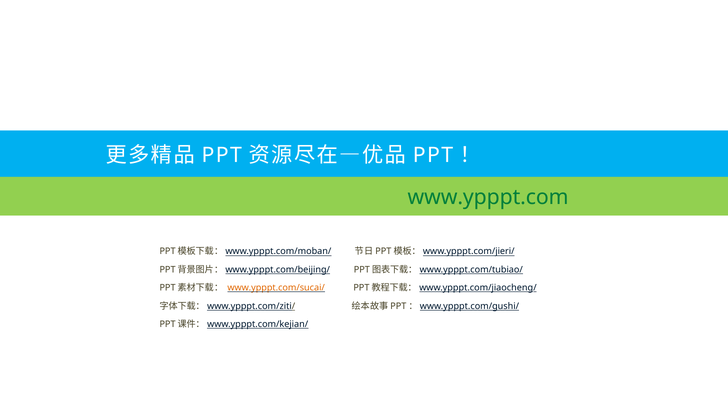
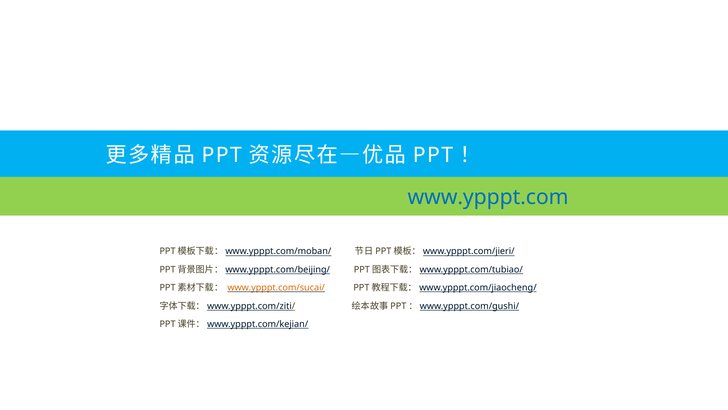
www.ypppt.com colour: green -> blue
